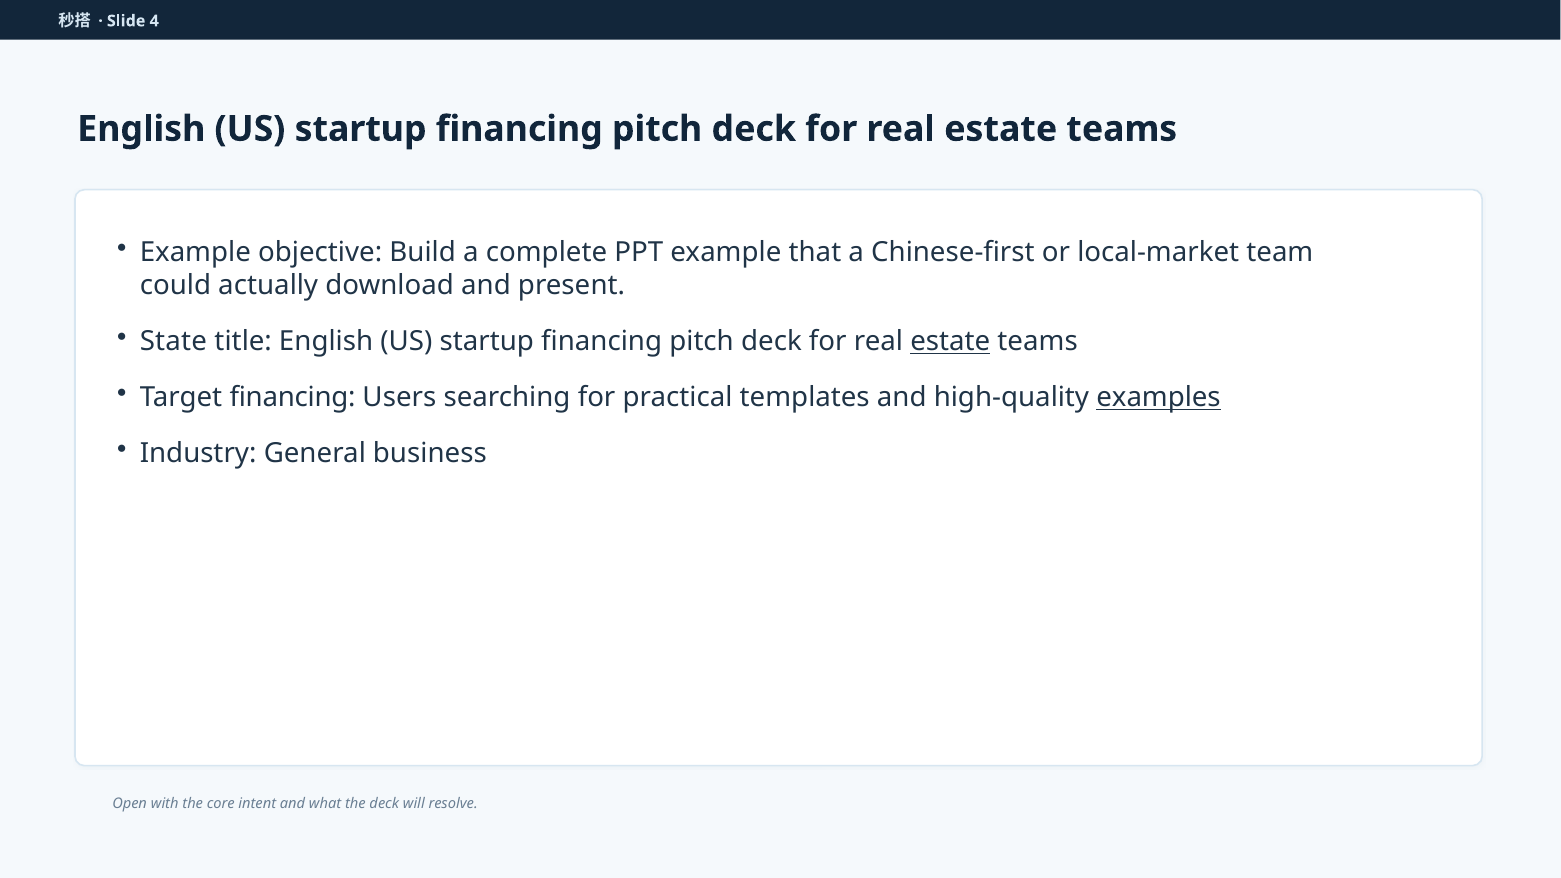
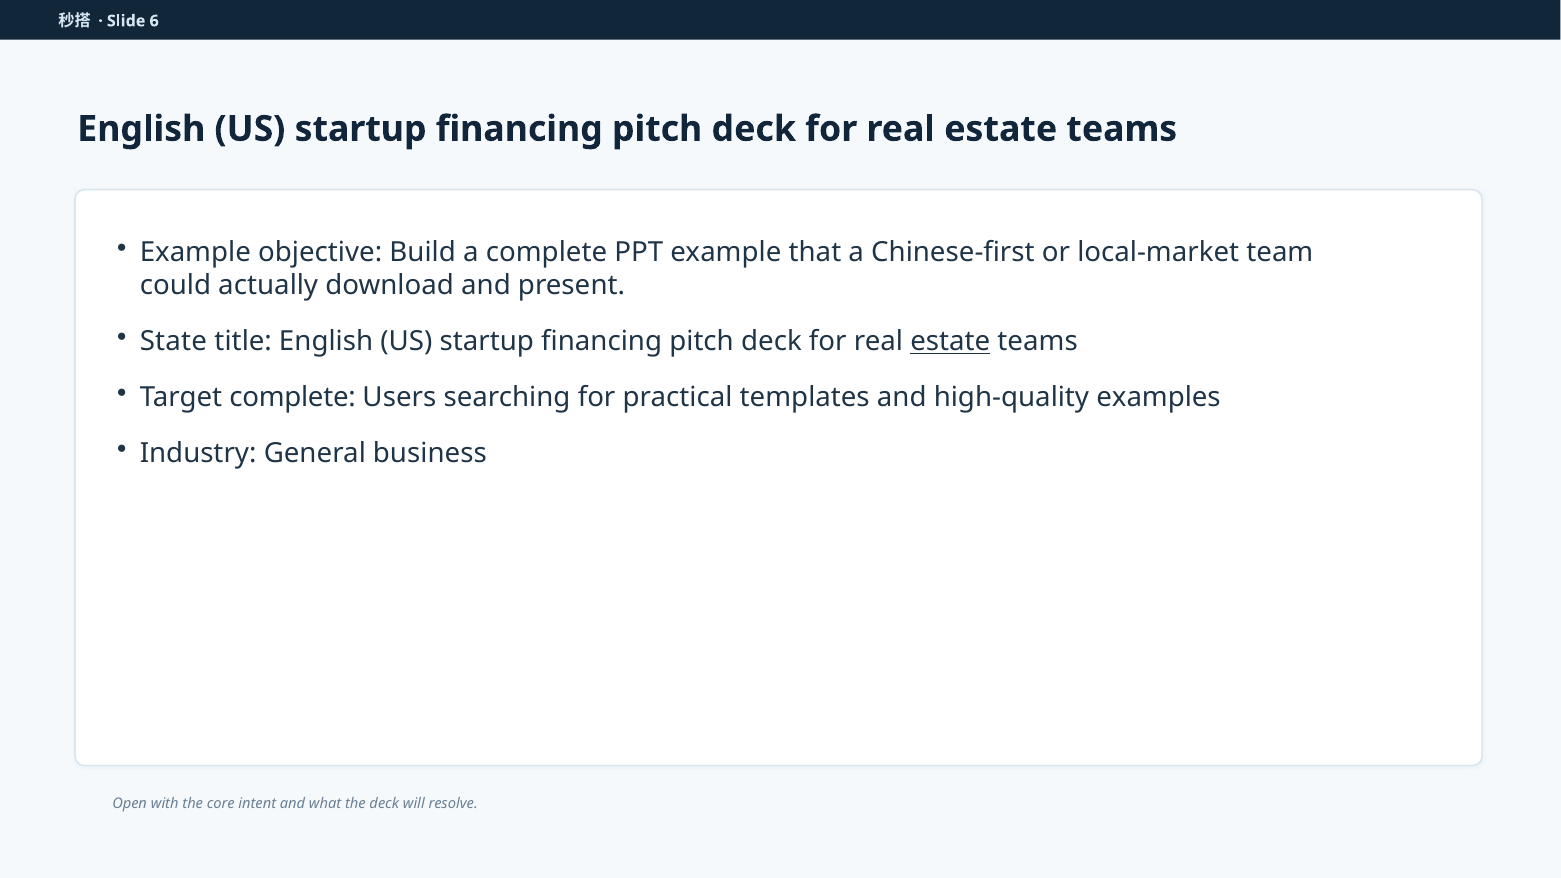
4: 4 -> 6
Target financing: financing -> complete
examples underline: present -> none
